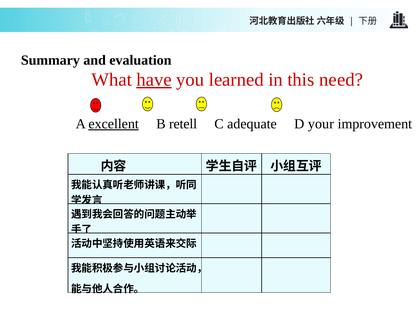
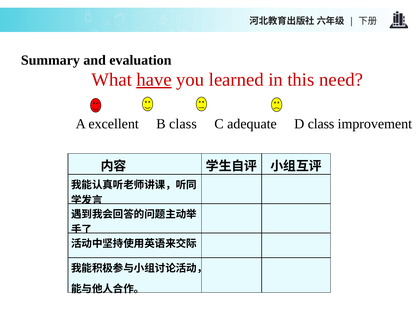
excellent underline: present -> none
B retell: retell -> class
D your: your -> class
